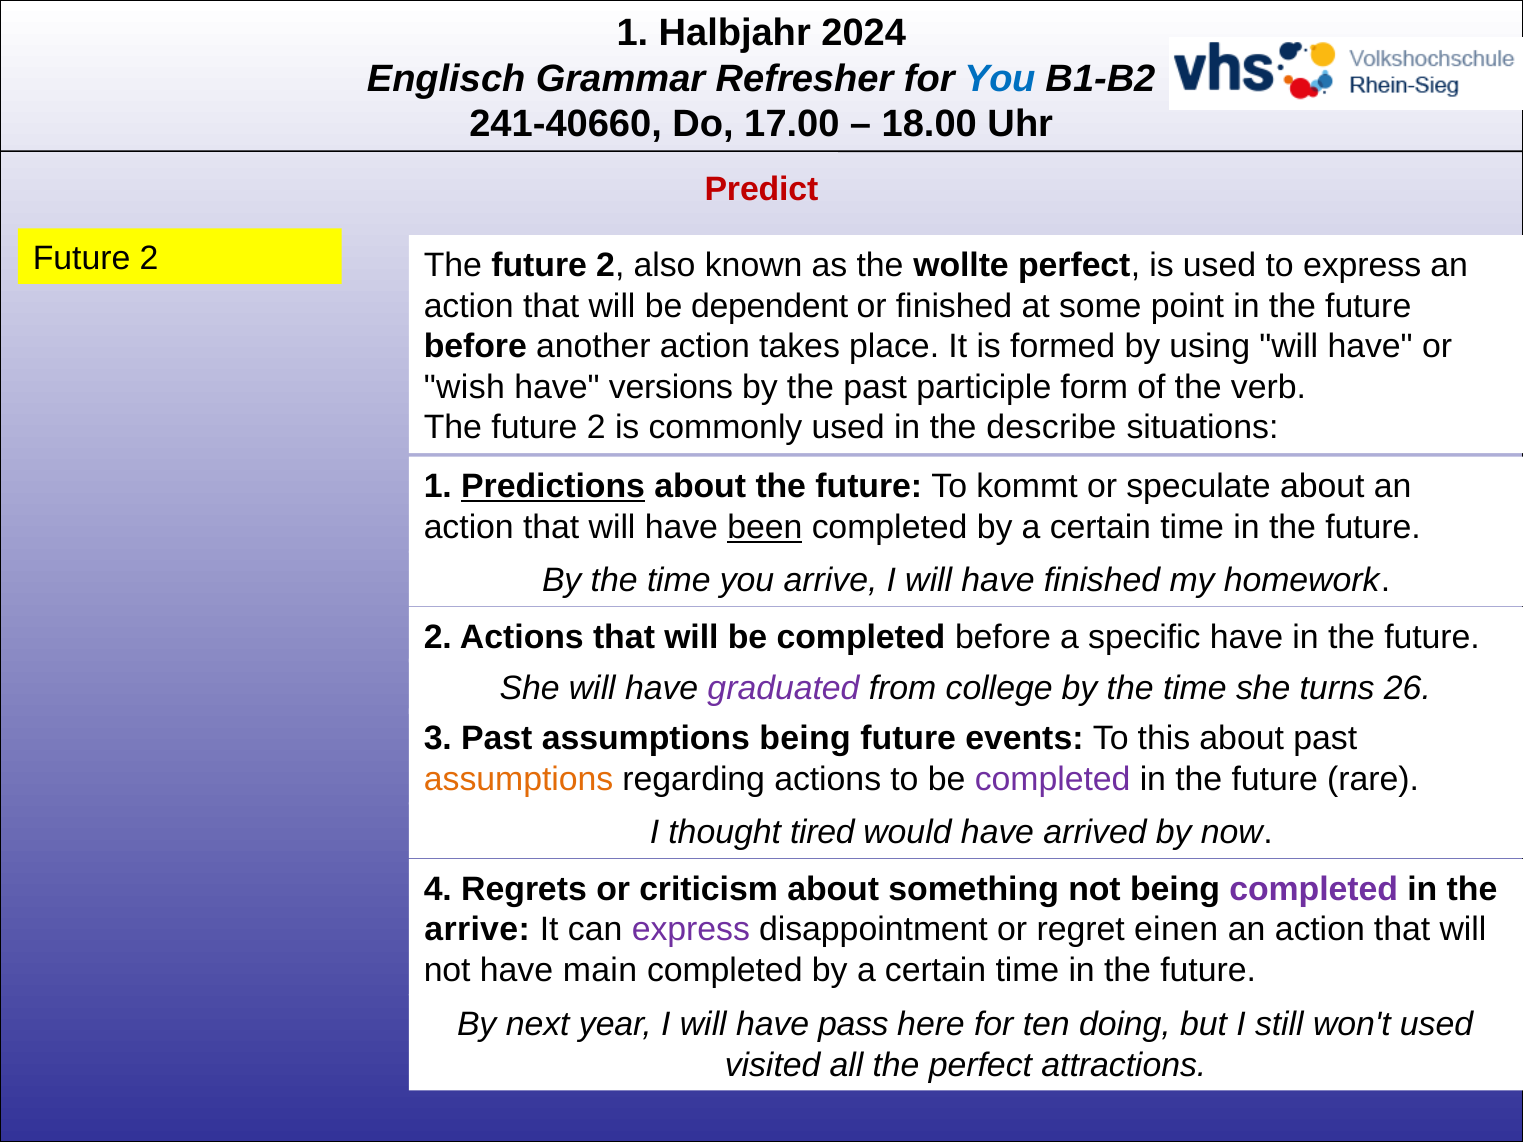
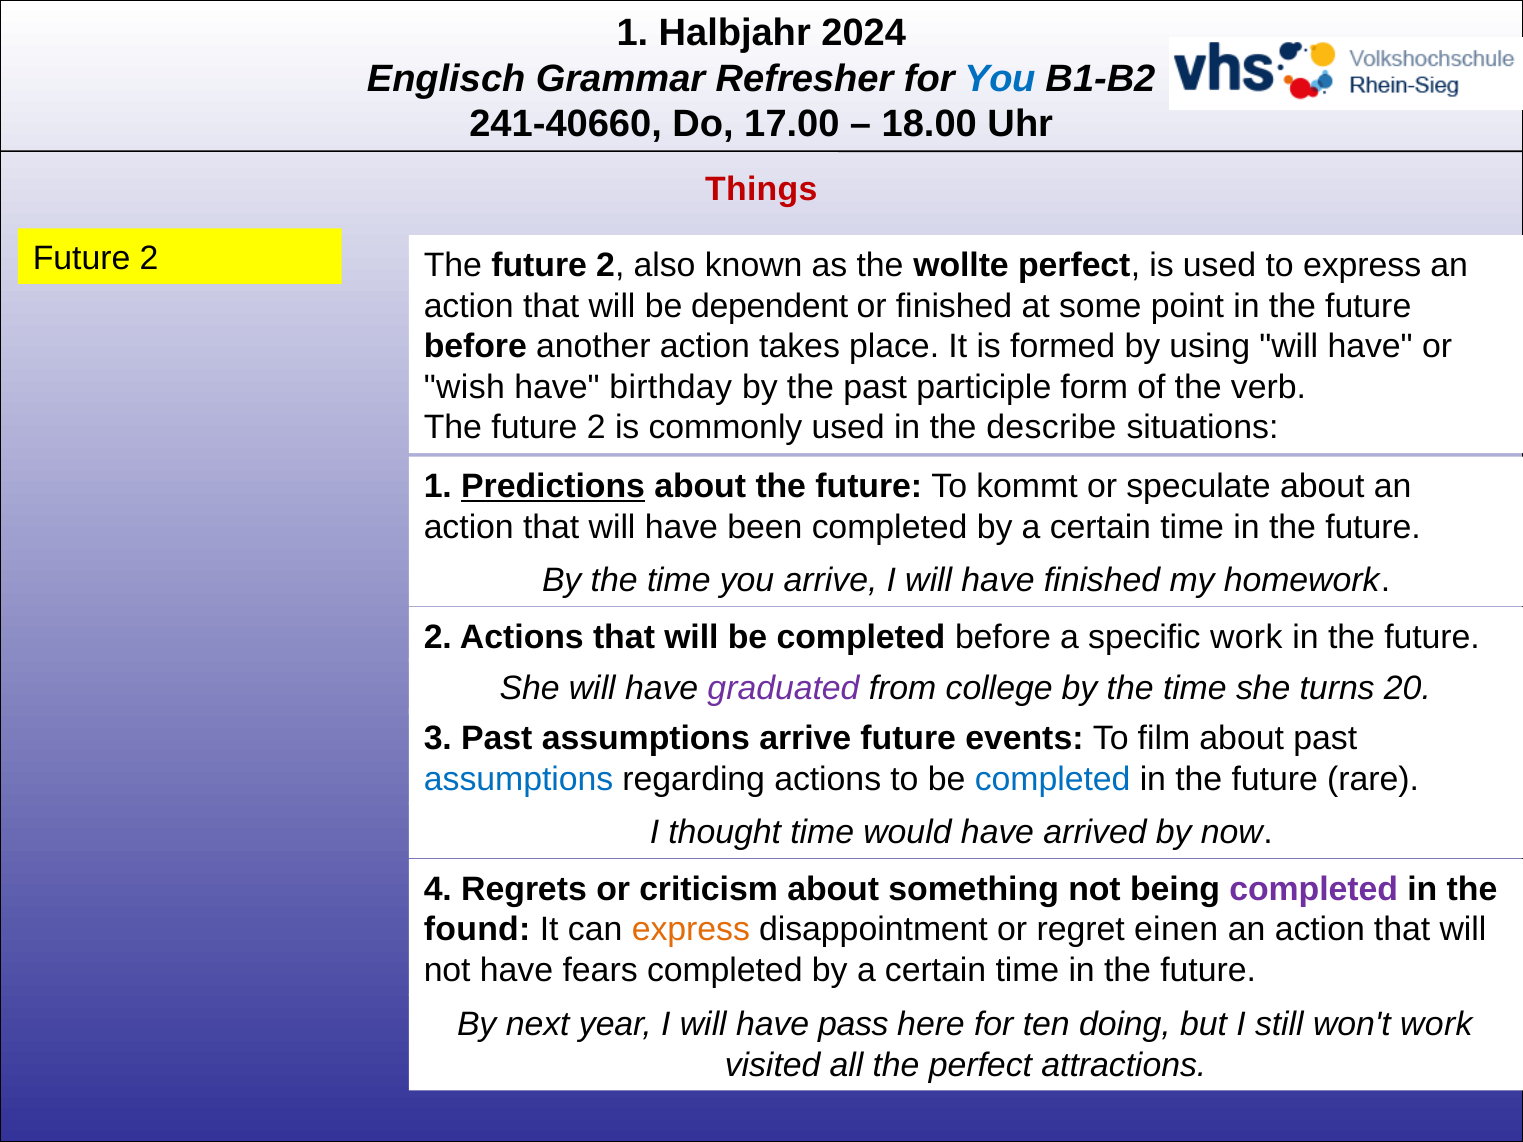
Predict: Predict -> Things
versions: versions -> birthday
been underline: present -> none
specific have: have -> work
26: 26 -> 20
assumptions being: being -> arrive
this: this -> film
assumptions at (519, 779) colour: orange -> blue
completed at (1053, 779) colour: purple -> blue
thought tired: tired -> time
arrive at (477, 930): arrive -> found
express at (691, 930) colour: purple -> orange
main: main -> fears
won't used: used -> work
